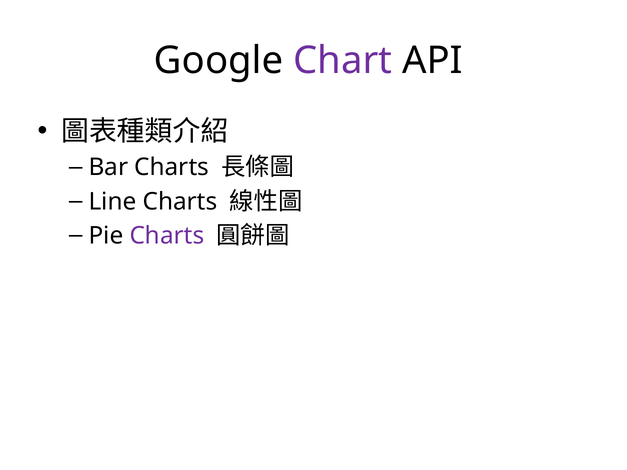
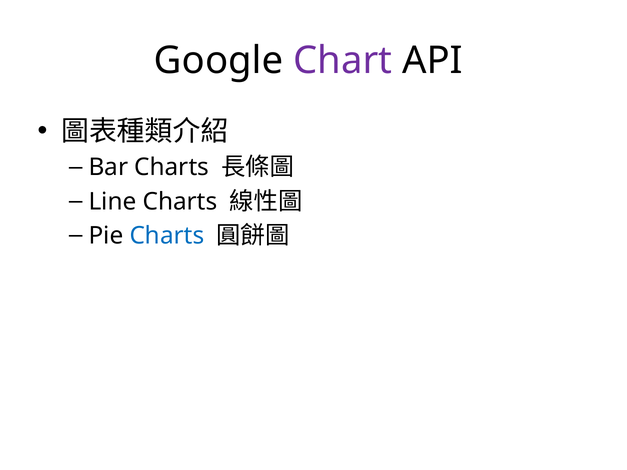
Charts at (167, 236) colour: purple -> blue
